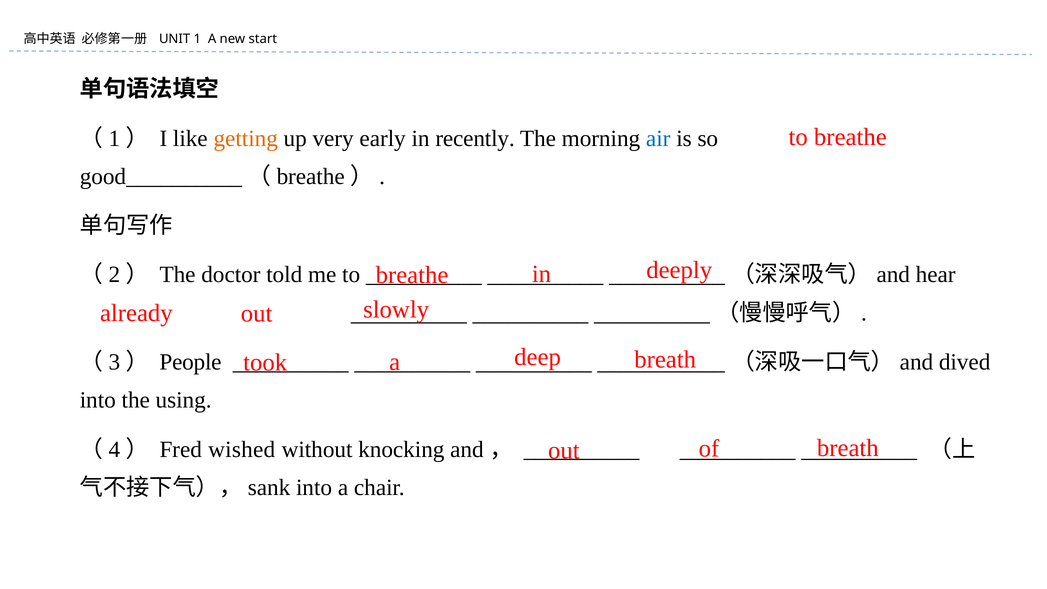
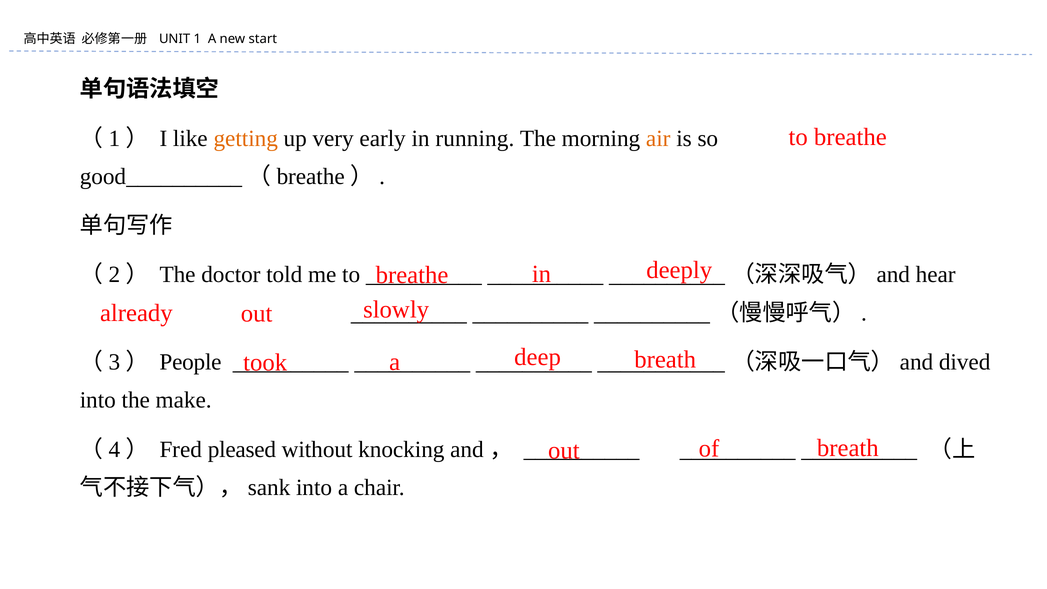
recently: recently -> running
air colour: blue -> orange
using: using -> make
wished: wished -> pleased
